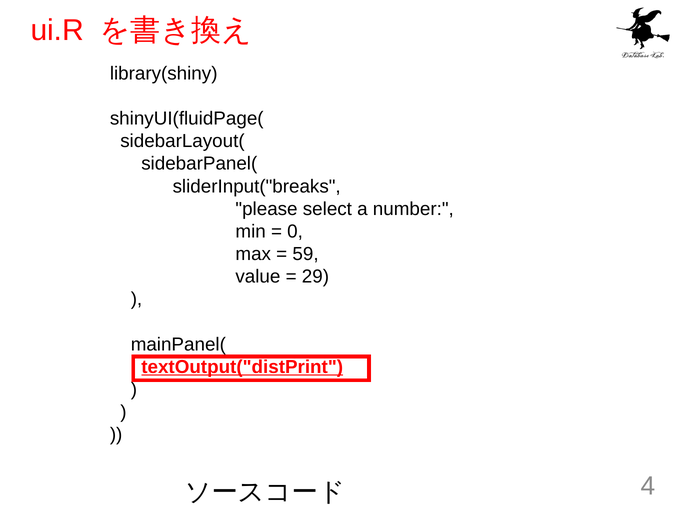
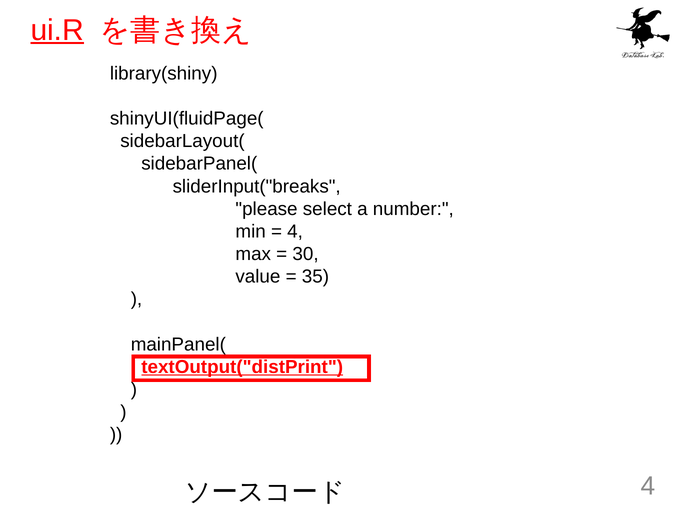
ui.R underline: none -> present
0 at (295, 231): 0 -> 4
59: 59 -> 30
29: 29 -> 35
